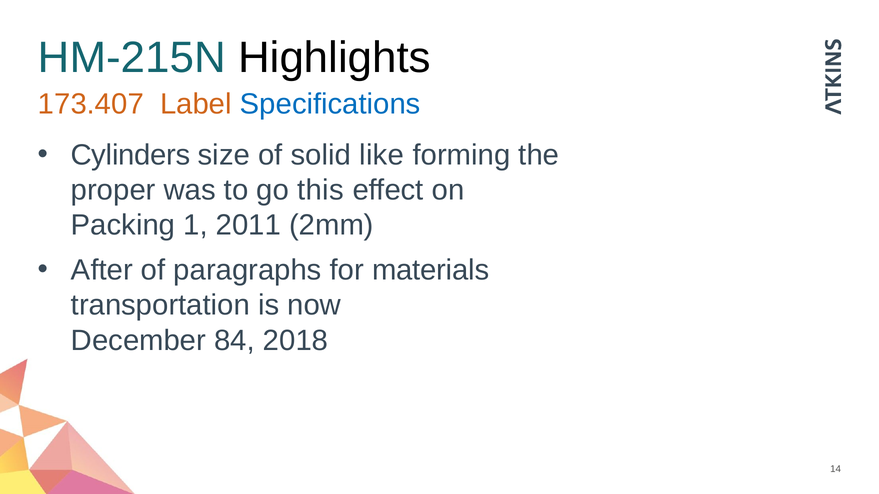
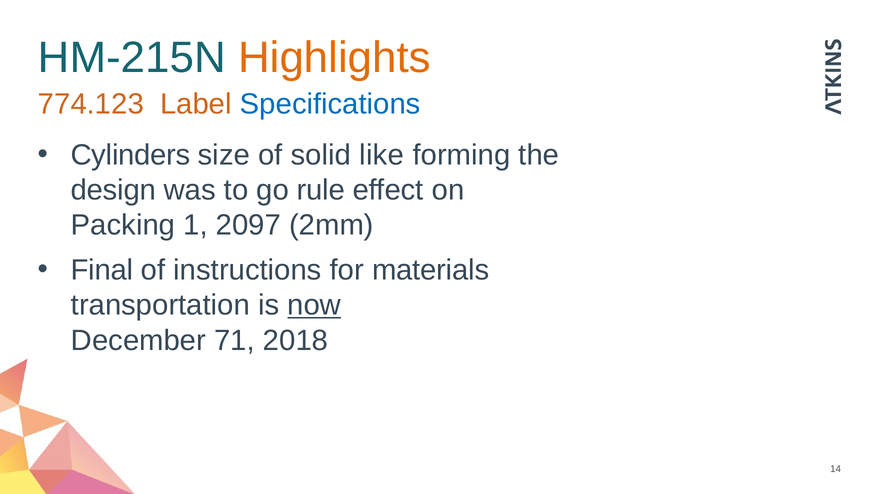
Highlights colour: black -> orange
173.407: 173.407 -> 774.123
proper: proper -> design
this: this -> rule
2011: 2011 -> 2097
After: After -> Final
paragraphs: paragraphs -> instructions
now underline: none -> present
84: 84 -> 71
